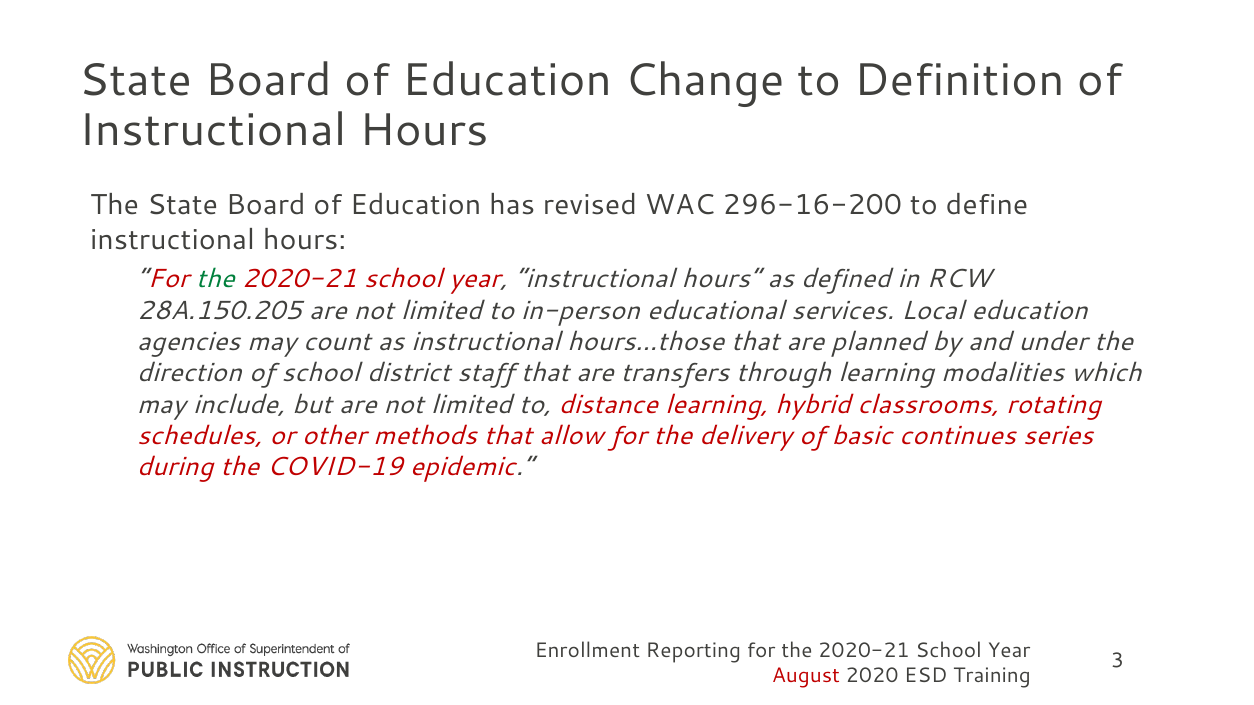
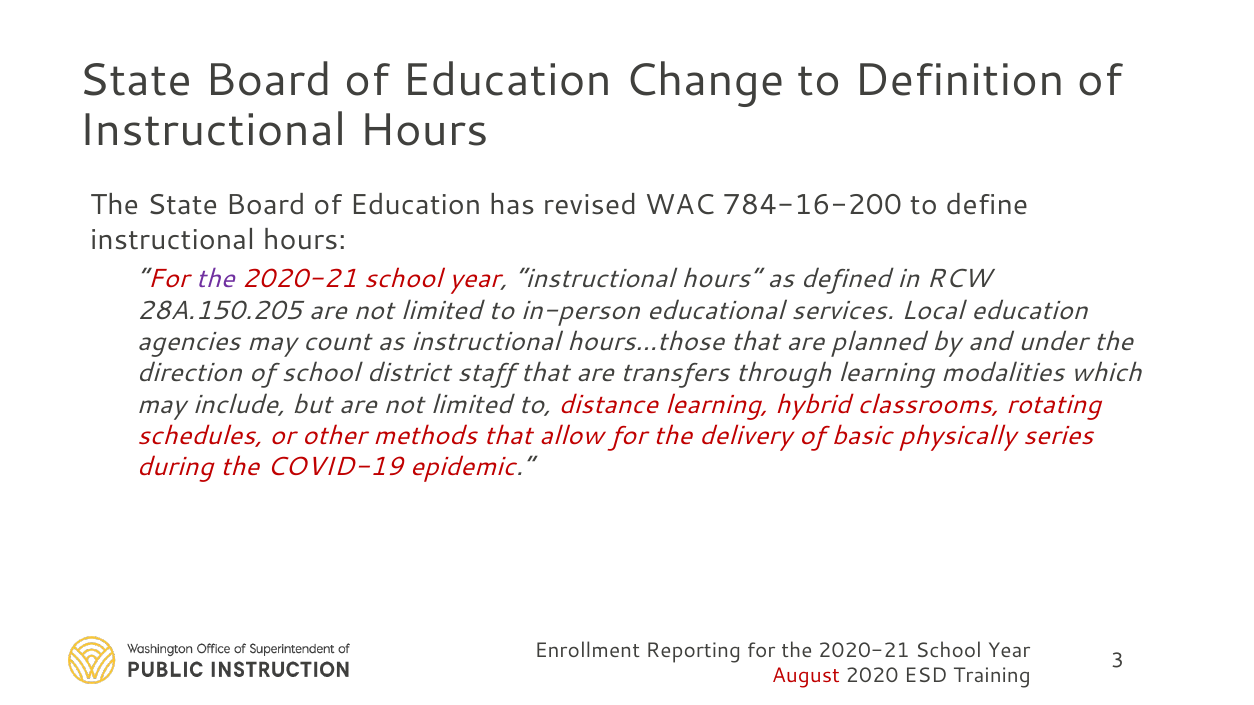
296-16-200: 296-16-200 -> 784-16-200
the at (215, 279) colour: green -> purple
continues: continues -> physically
